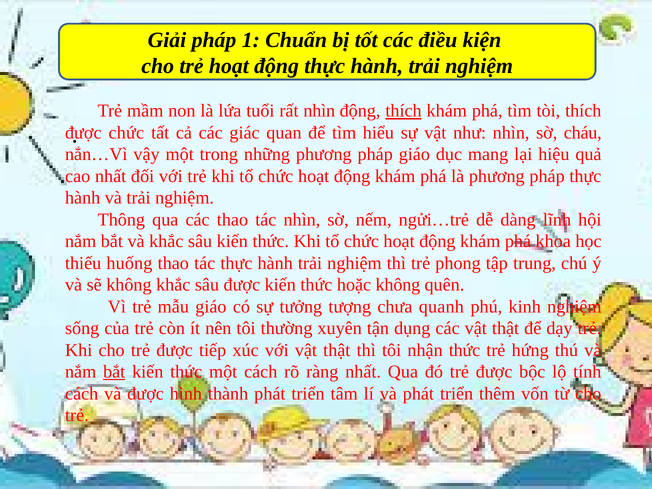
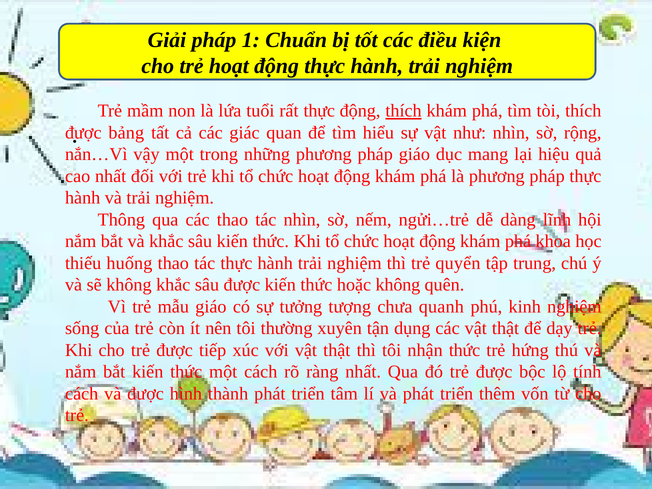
rất nhìn: nhìn -> thực
chức at (126, 133): chức -> bảng
cháu: cháu -> rộng
phong: phong -> quyển
bắt at (114, 372) underline: present -> none
